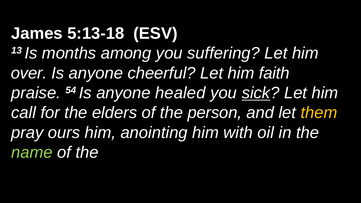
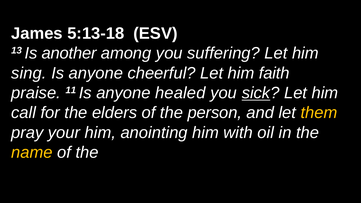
months: months -> another
over: over -> sing
54: 54 -> 11
ours: ours -> your
name colour: light green -> yellow
